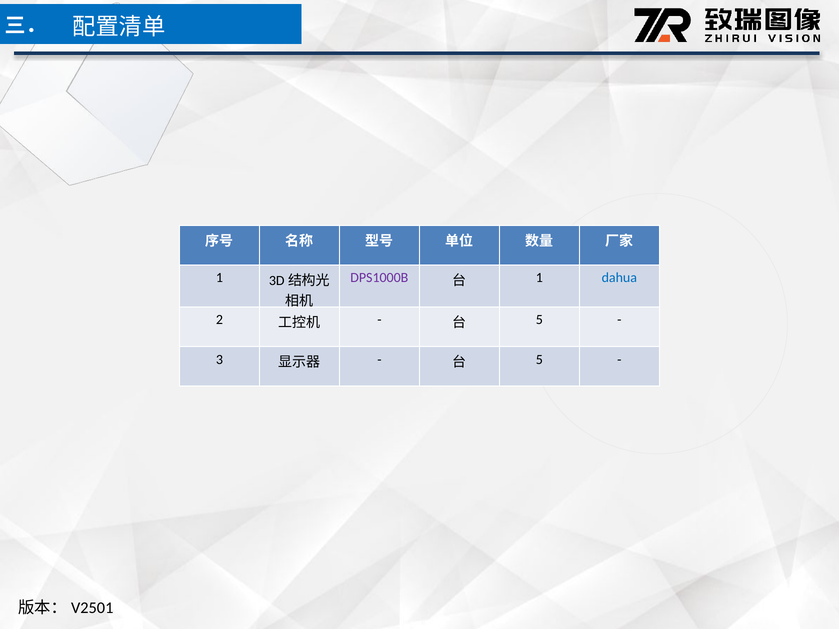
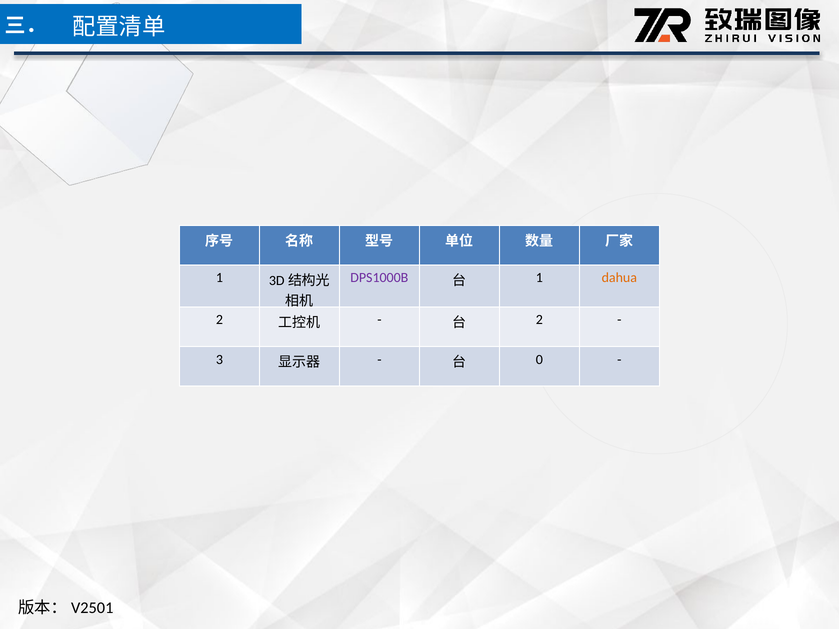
dahua colour: blue -> orange
5 at (539, 320): 5 -> 2
5 at (539, 360): 5 -> 0
